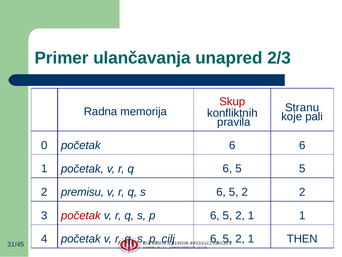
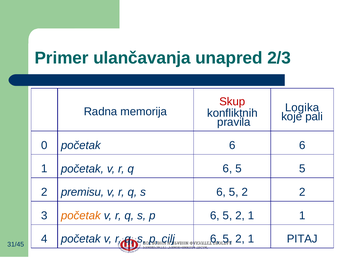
Stranu: Stranu -> Logika
početak at (81, 215) colour: red -> orange
THEN: THEN -> PITAJ
